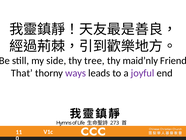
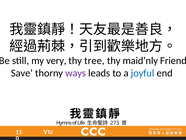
side: side -> very
That: That -> Save
joyful colour: purple -> blue
